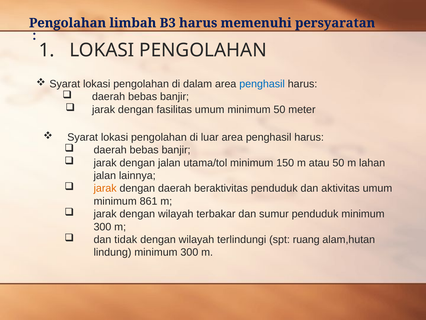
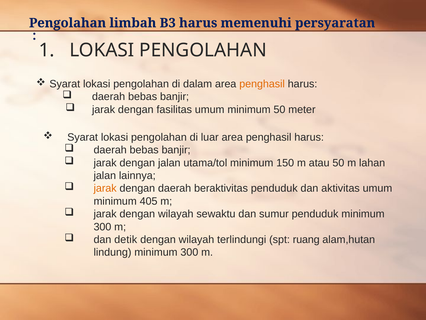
penghasil at (262, 84) colour: blue -> orange
861: 861 -> 405
terbakar: terbakar -> sewaktu
tidak: tidak -> detik
